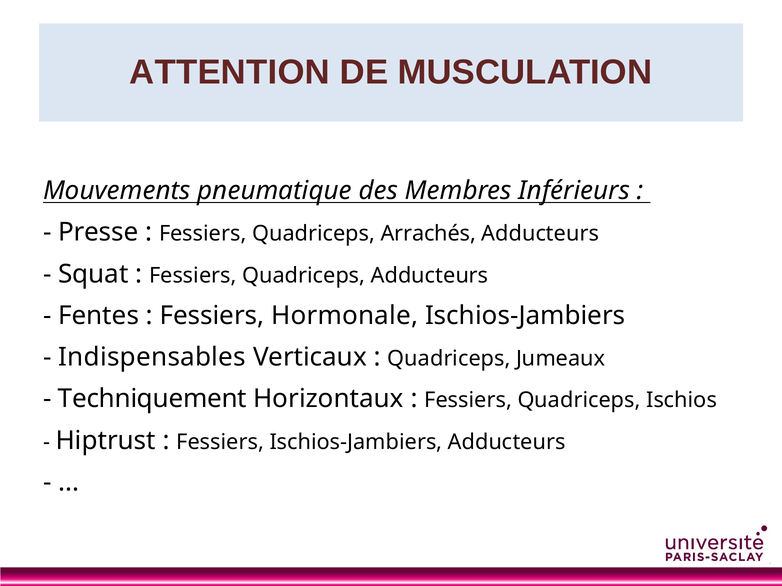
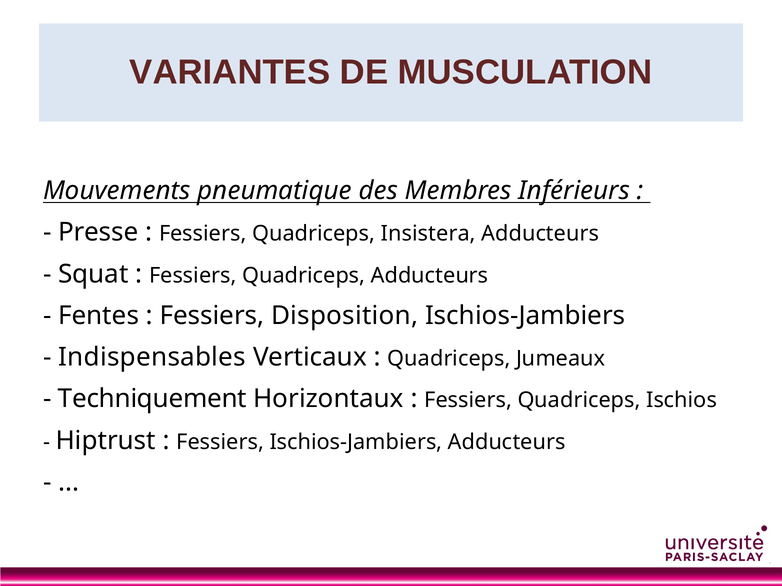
ATTENTION: ATTENTION -> VARIANTES
Arrachés: Arrachés -> Insistera
Hormonale: Hormonale -> Disposition
